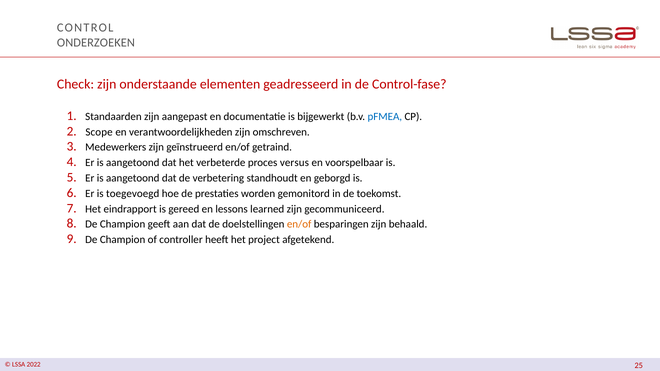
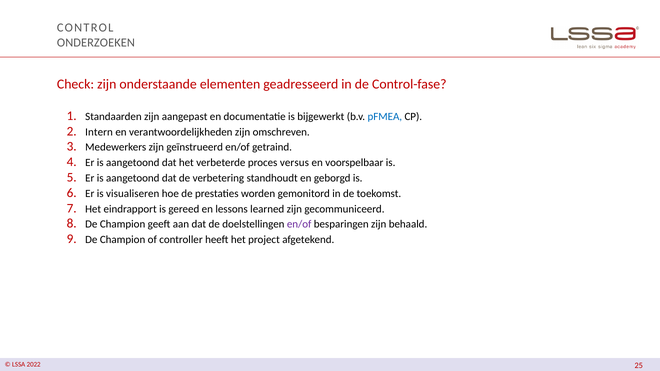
Scope: Scope -> Intern
toegevoegd: toegevoegd -> visualiseren
en/of at (299, 224) colour: orange -> purple
